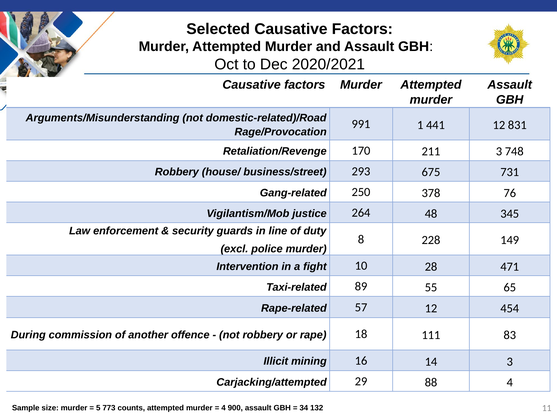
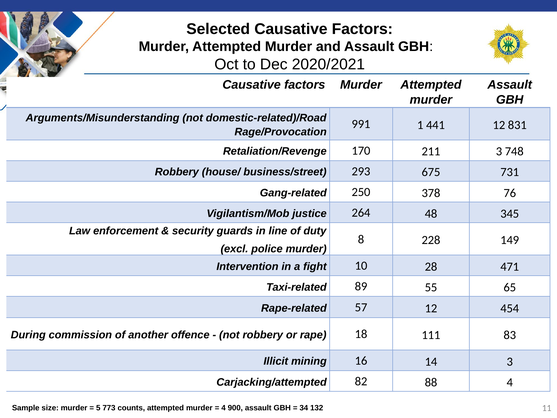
29: 29 -> 82
